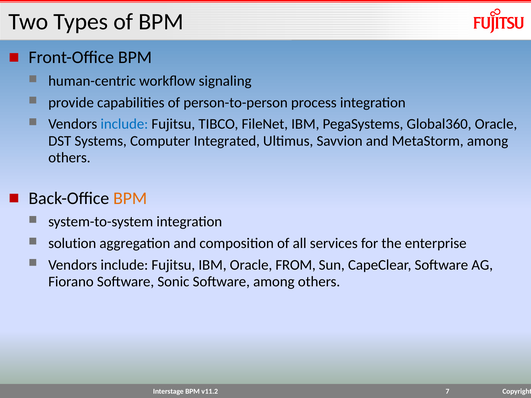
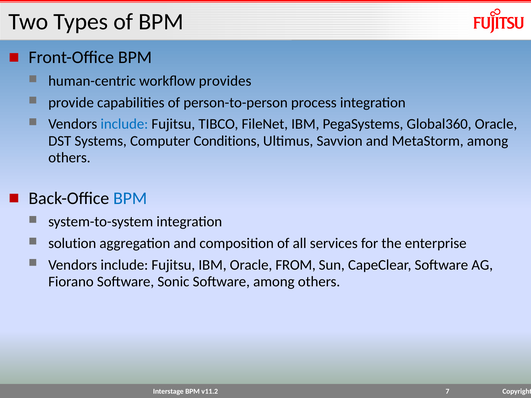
signaling: signaling -> provides
Integrated: Integrated -> Conditions
BPM at (130, 198) colour: orange -> blue
